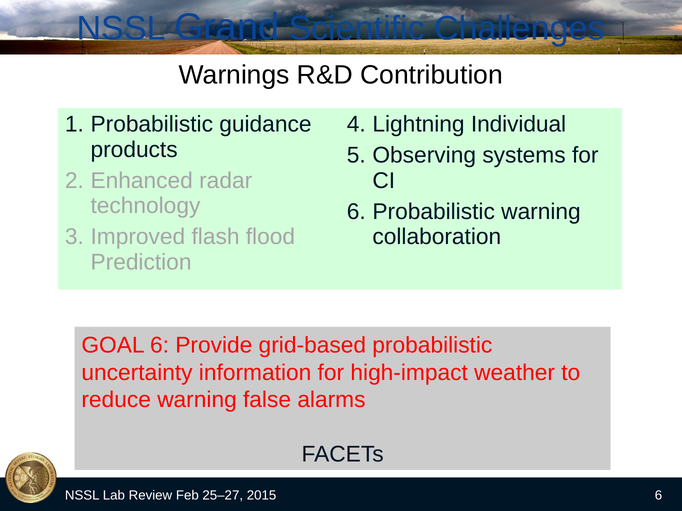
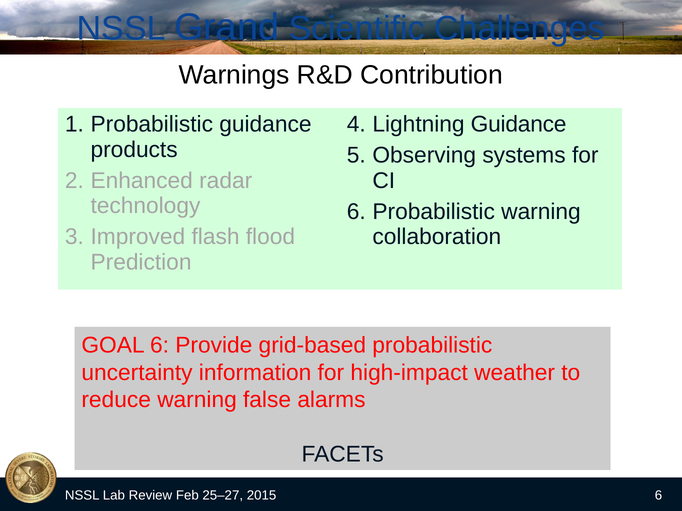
Lightning Individual: Individual -> Guidance
